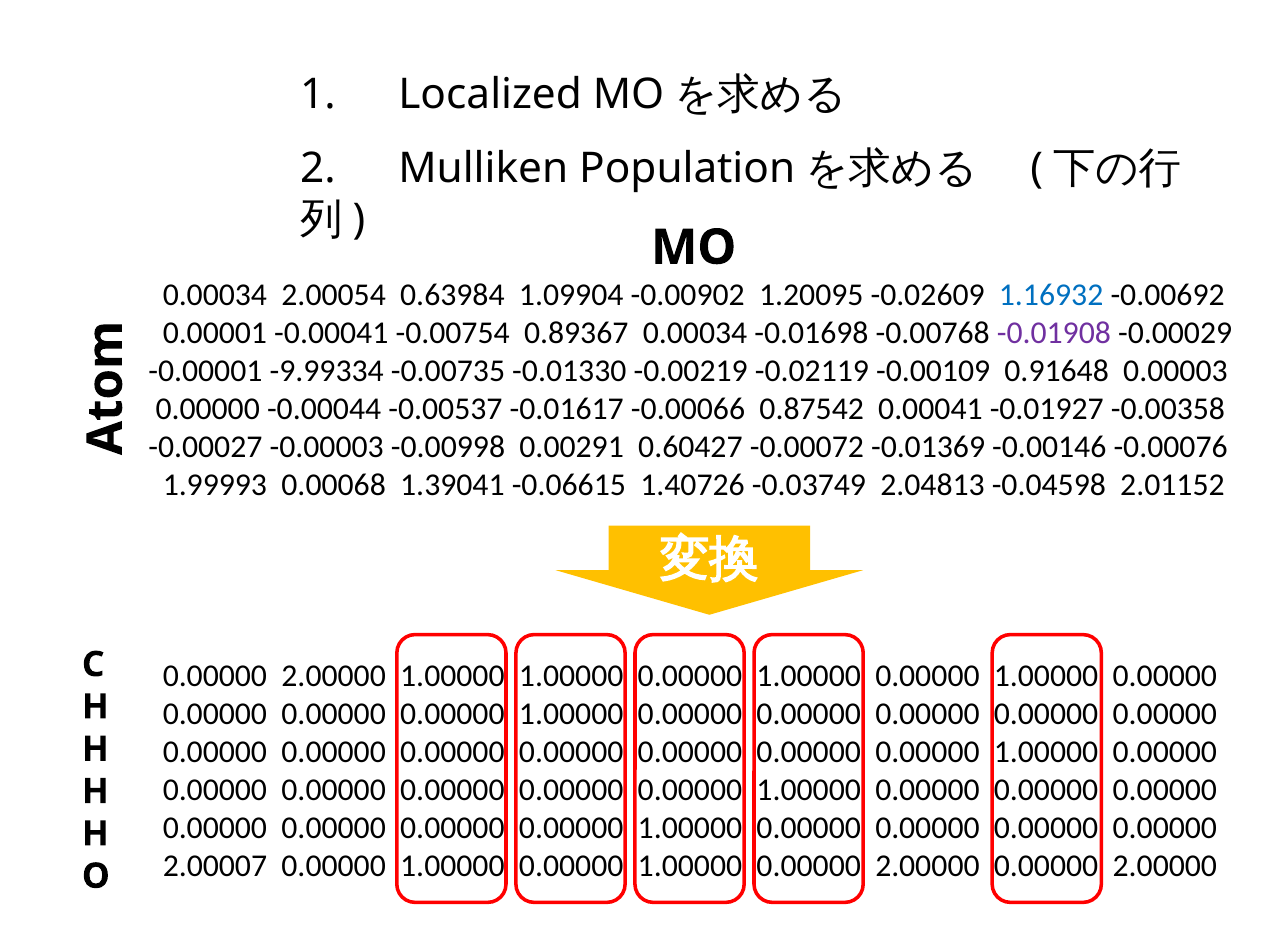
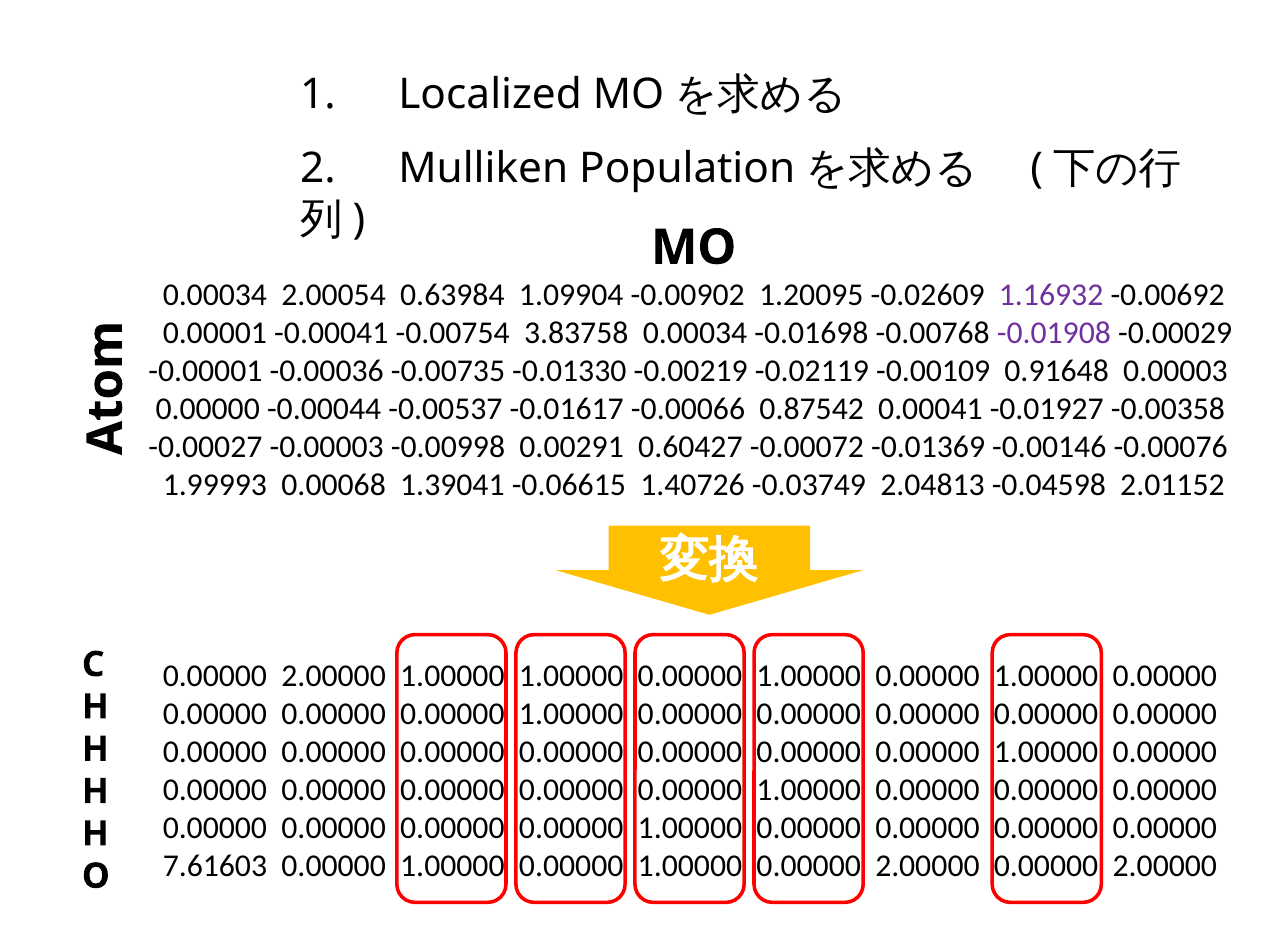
1.16932 colour: blue -> purple
0.89367: 0.89367 -> 3.83758
-9.99334: -9.99334 -> -0.00036
2.00007: 2.00007 -> 7.61603
